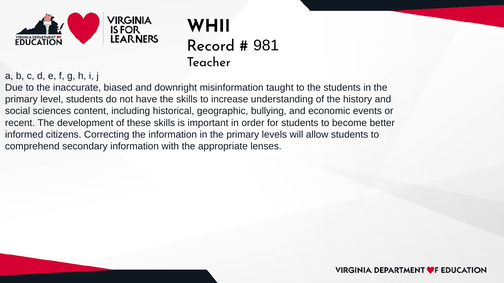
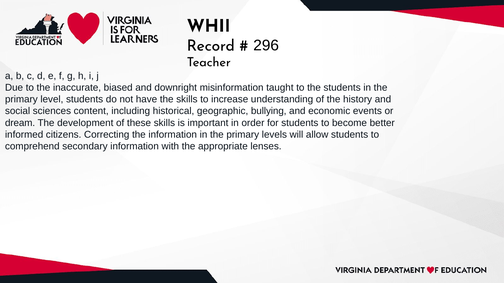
981: 981 -> 296
recent: recent -> dream
